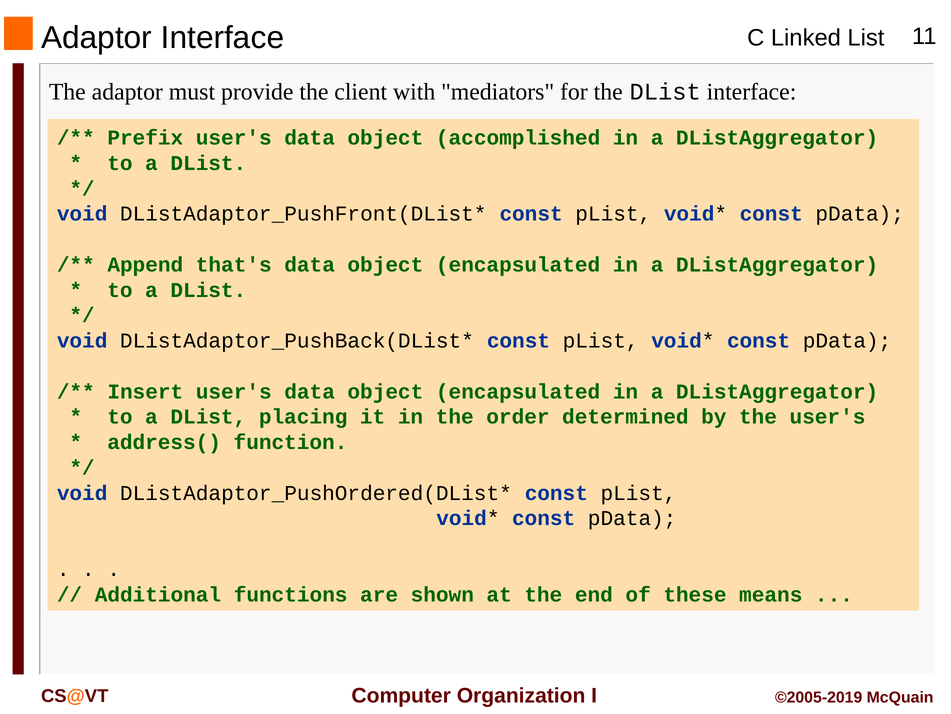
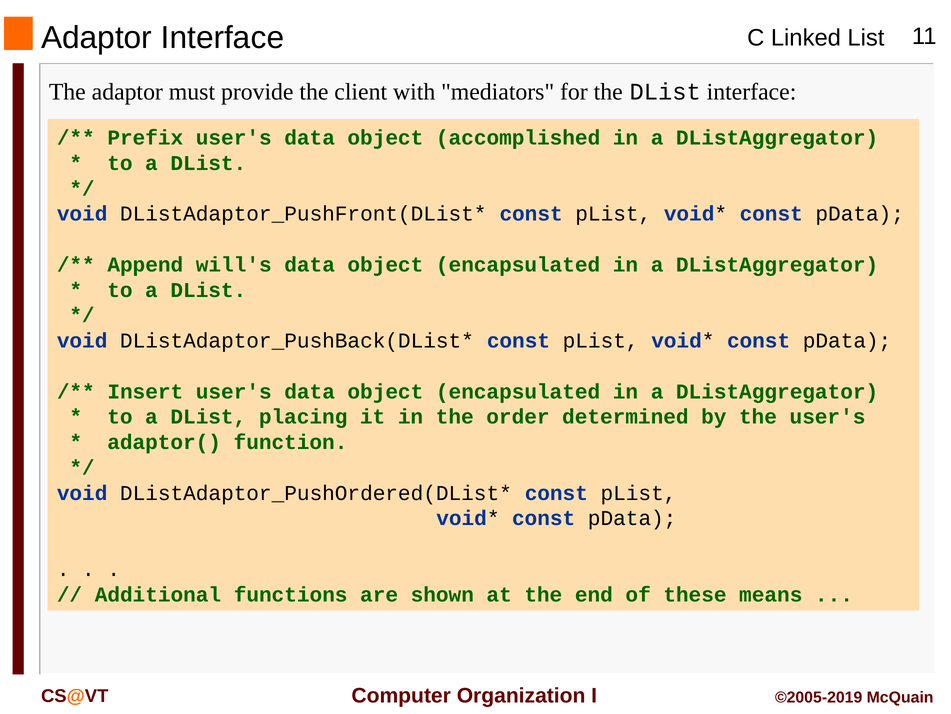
that's: that's -> will's
address(: address( -> adaptor(
